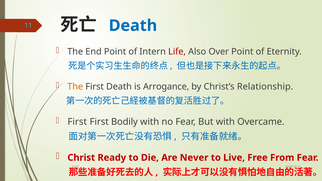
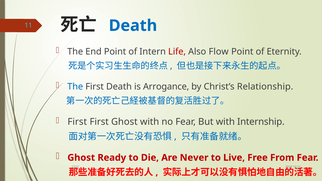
Over: Over -> Flow
The at (75, 87) colour: orange -> blue
First Bodily: Bodily -> Ghost
Overcame: Overcame -> Internship
Christ at (81, 158): Christ -> Ghost
